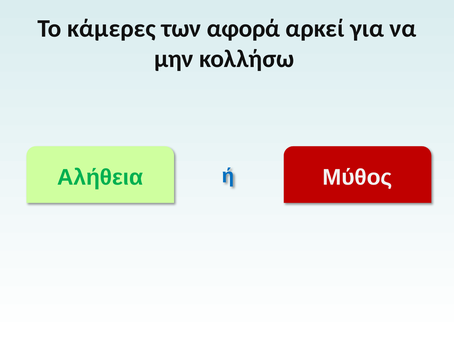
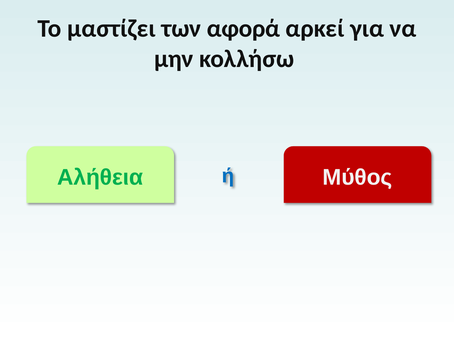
κάμερες: κάμερες -> μαστίζει
